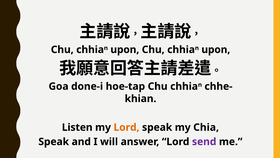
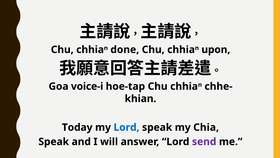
upon at (125, 49): upon -> done
done-i: done-i -> voice-i
Listen: Listen -> Today
Lord at (126, 127) colour: orange -> blue
